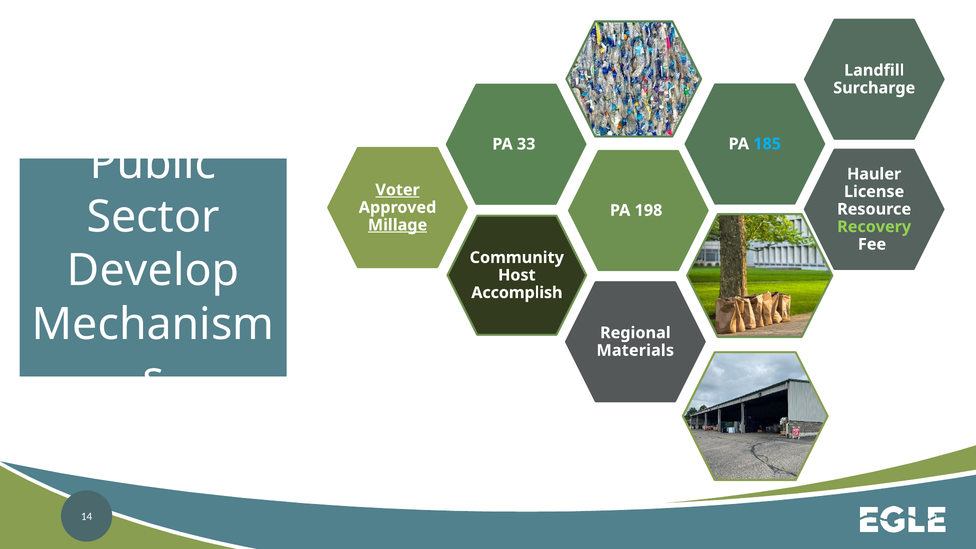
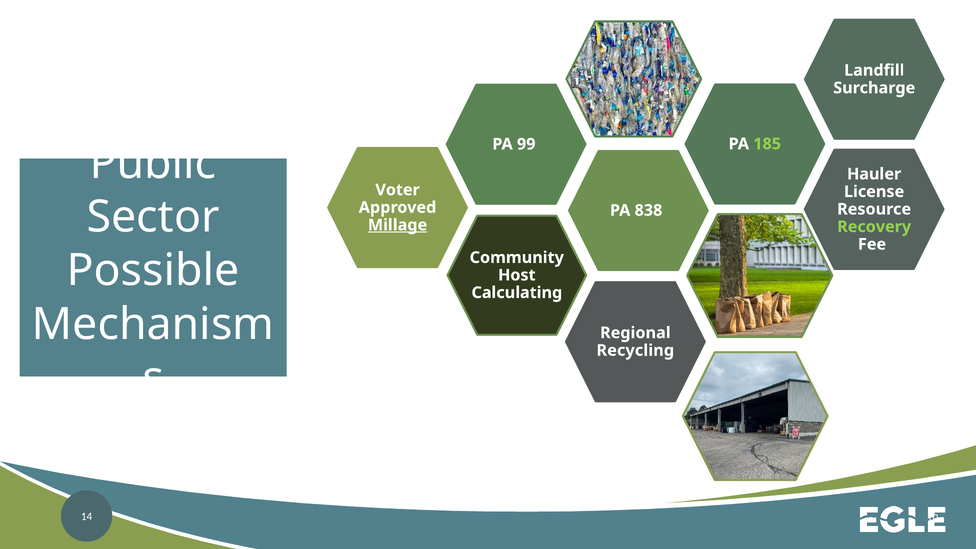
33: 33 -> 99
185 colour: light blue -> light green
Voter underline: present -> none
198: 198 -> 838
Develop: Develop -> Possible
Accomplish: Accomplish -> Calculating
Materials: Materials -> Recycling
11: 11 -> 10
